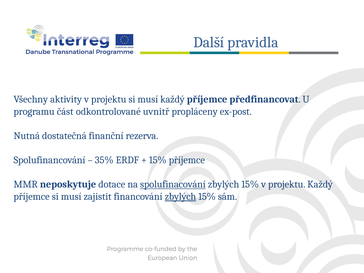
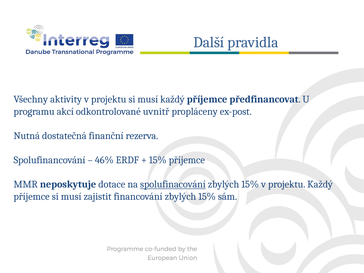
část: část -> akcí
35%: 35% -> 46%
zbylých at (180, 196) underline: present -> none
